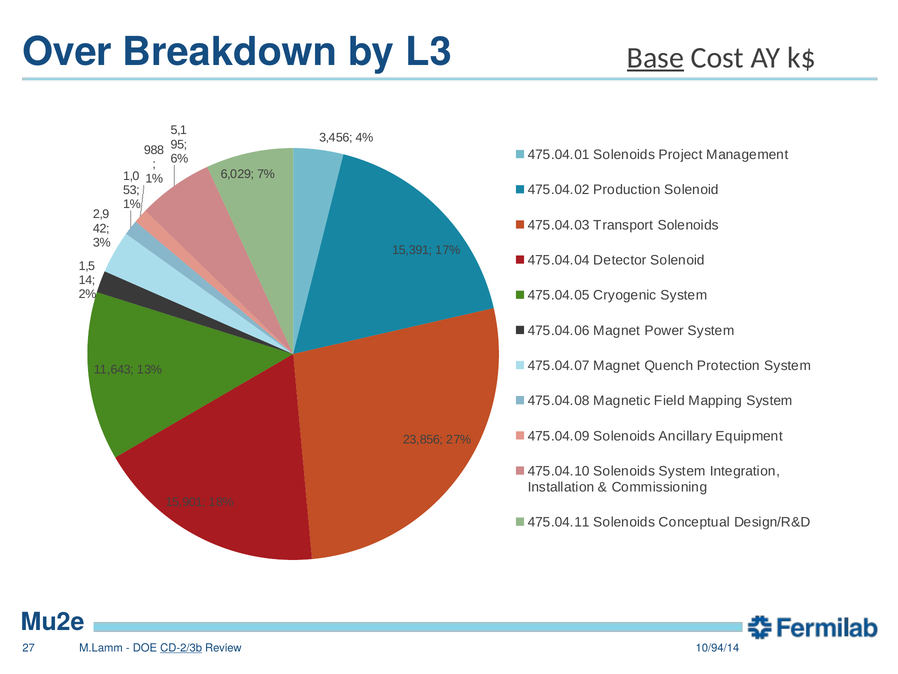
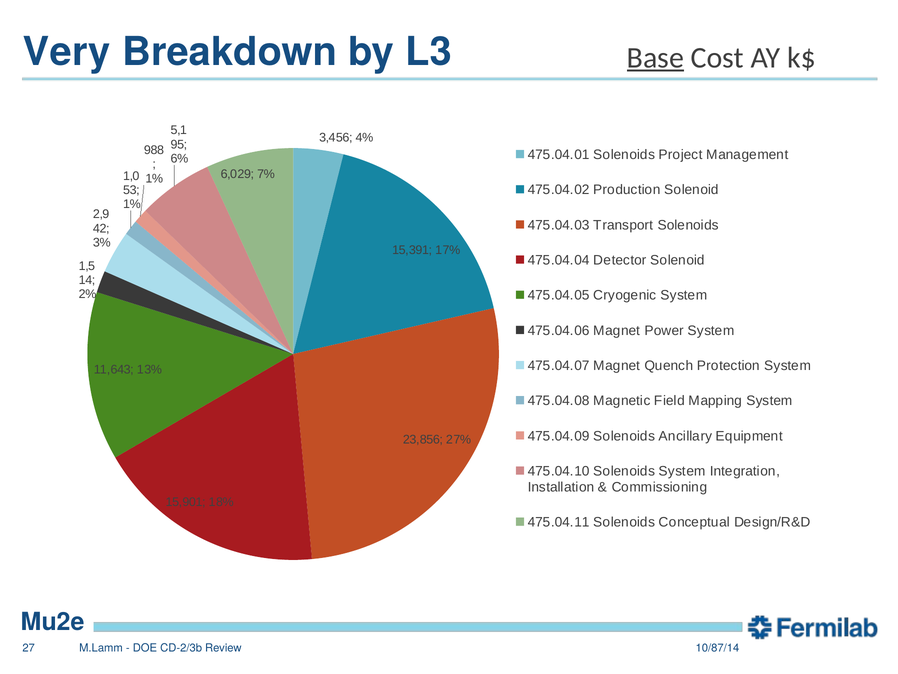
Over: Over -> Very
CD-2/3b underline: present -> none
10/94/14: 10/94/14 -> 10/87/14
